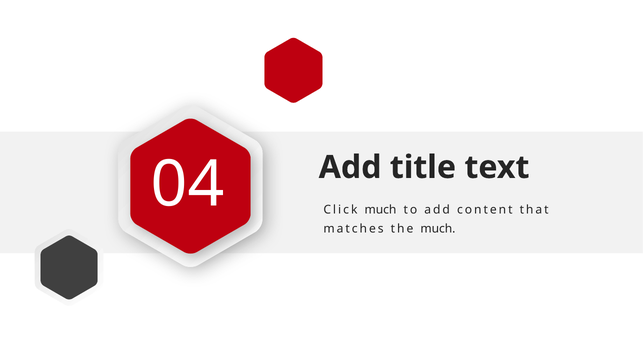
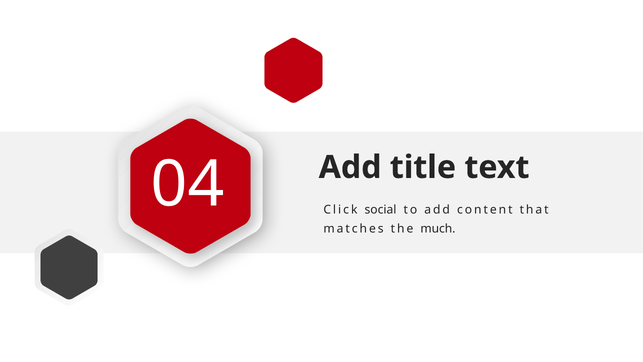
Click much: much -> social
